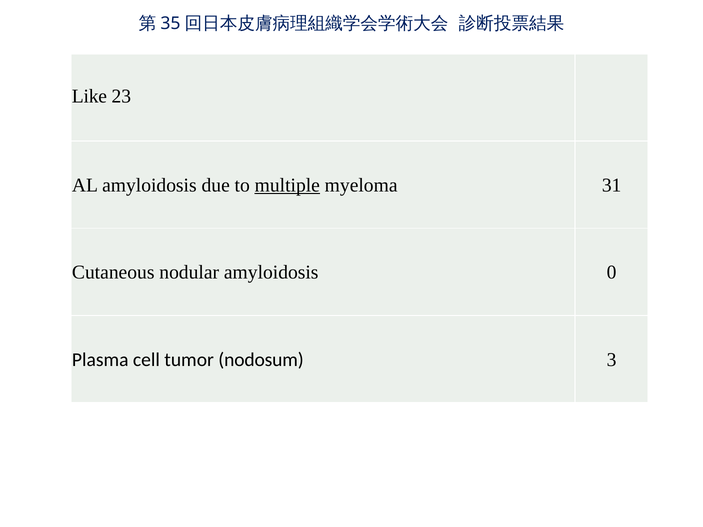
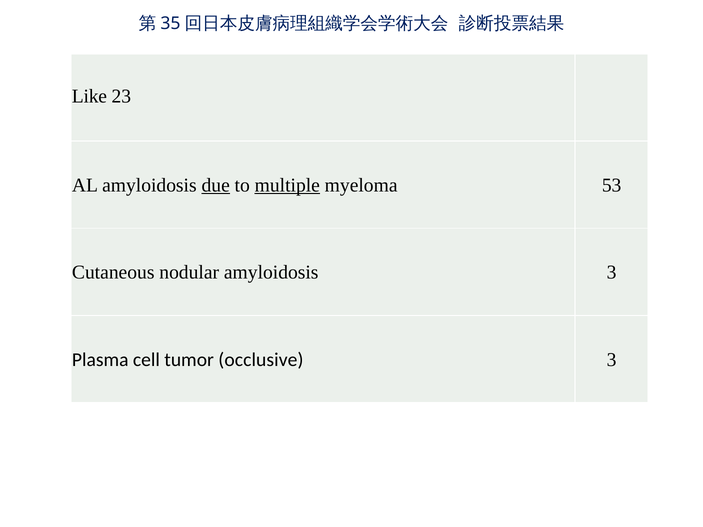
due underline: none -> present
31: 31 -> 53
amyloidosis 0: 0 -> 3
nodosum: nodosum -> occlusive
